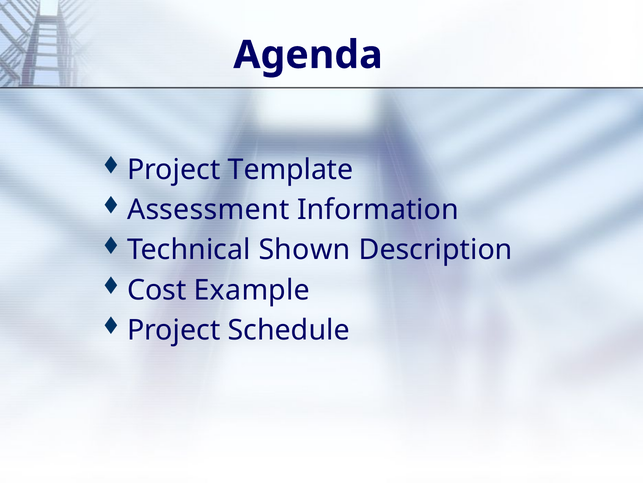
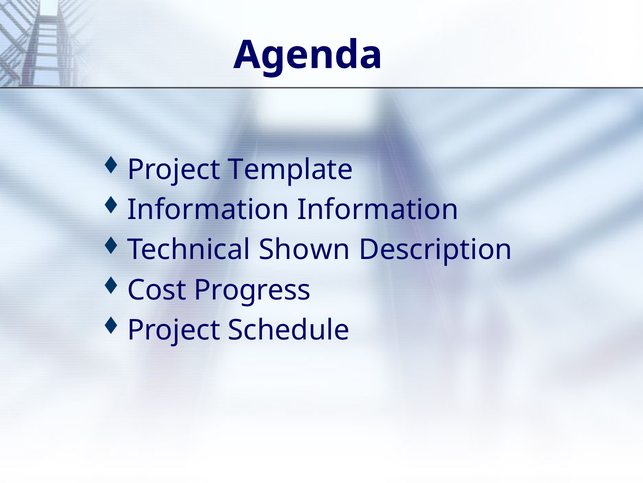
Assessment at (208, 210): Assessment -> Information
Example: Example -> Progress
